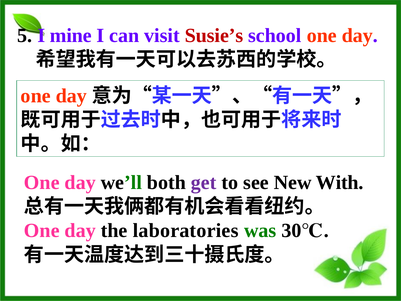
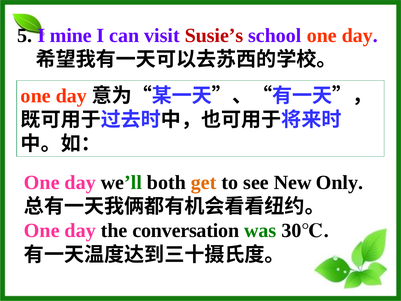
get colour: purple -> orange
With: With -> Only
laboratories: laboratories -> conversation
